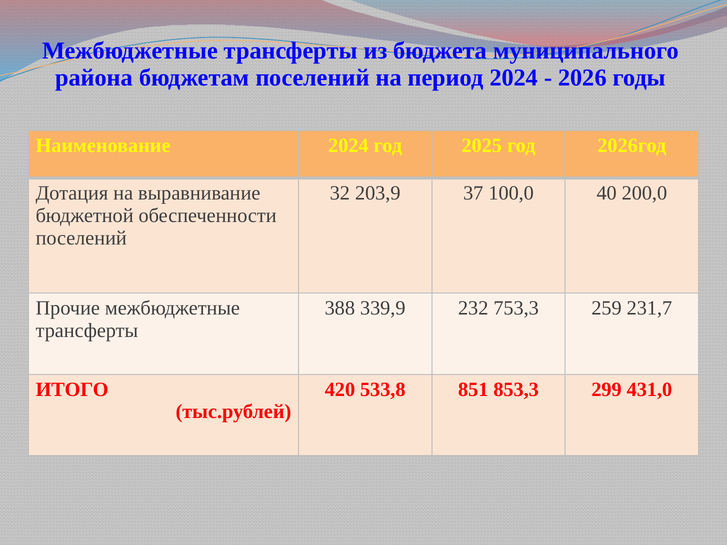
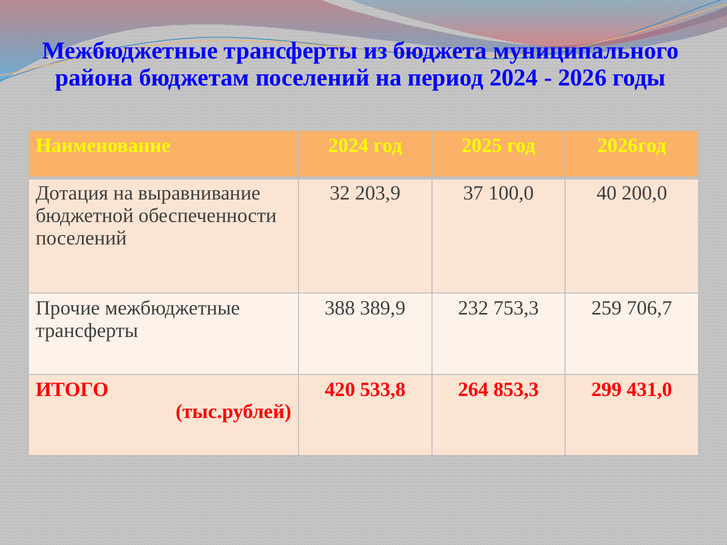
339,9: 339,9 -> 389,9
231,7: 231,7 -> 706,7
851: 851 -> 264
